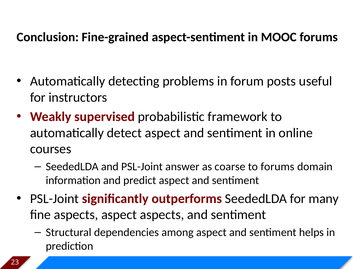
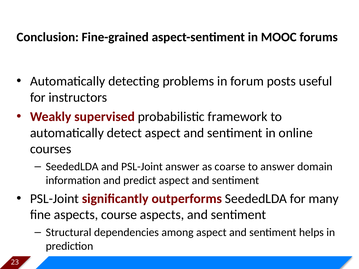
to forums: forums -> answer
aspects aspect: aspect -> course
